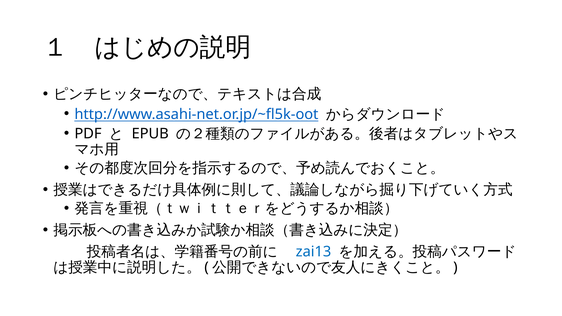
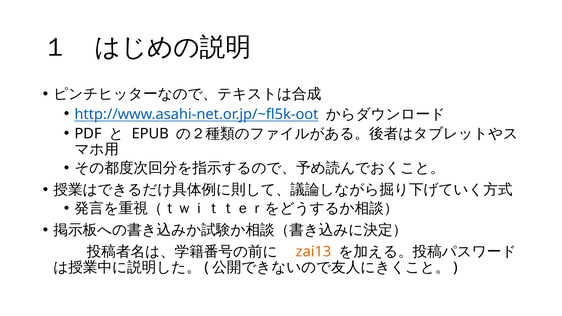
zai13 colour: blue -> orange
